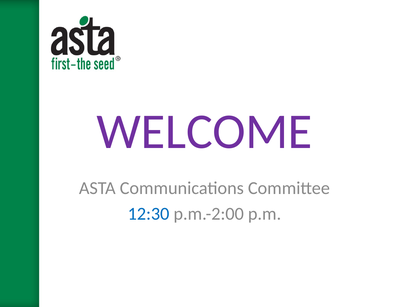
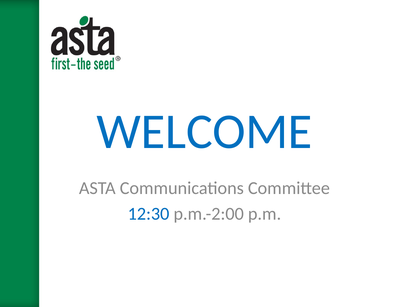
WELCOME colour: purple -> blue
